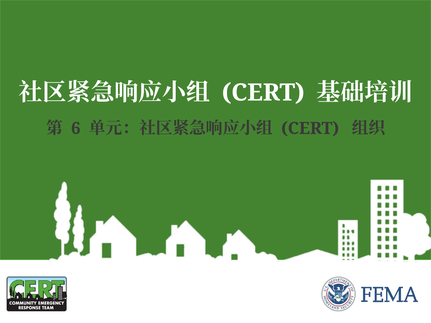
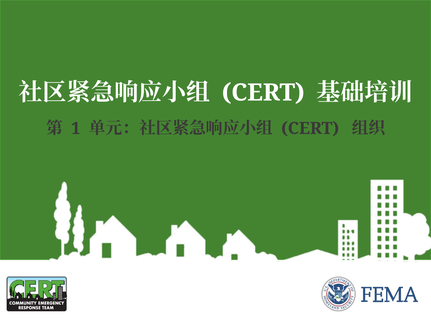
6: 6 -> 1
